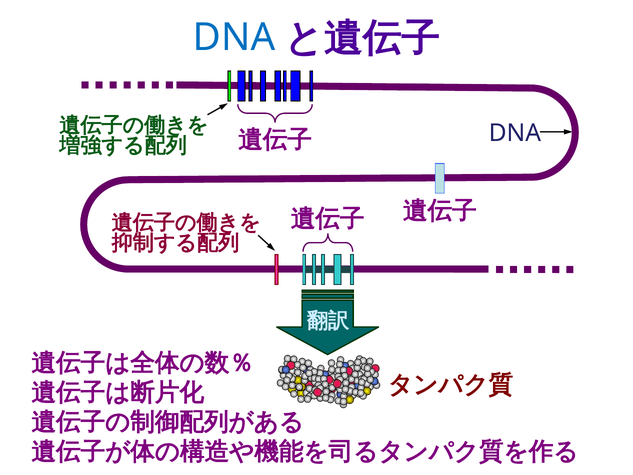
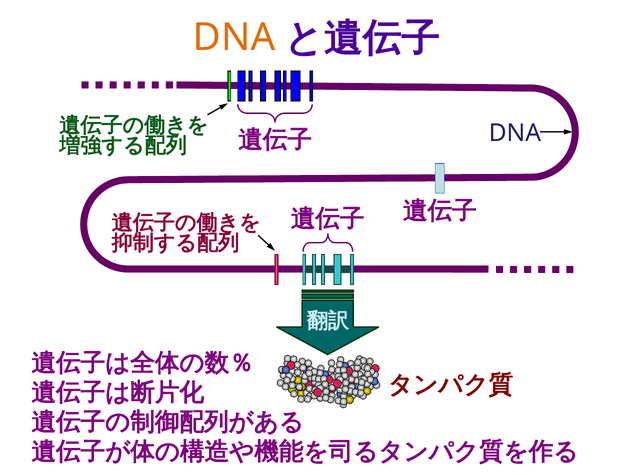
DNA at (234, 38) colour: blue -> orange
